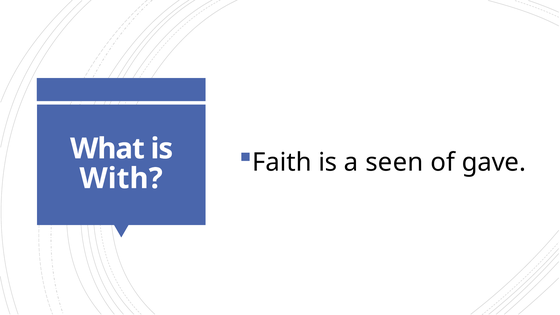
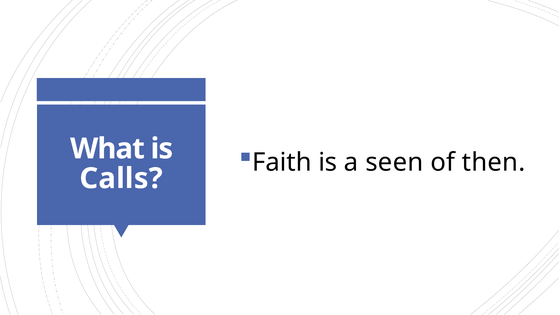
gave: gave -> then
With: With -> Calls
